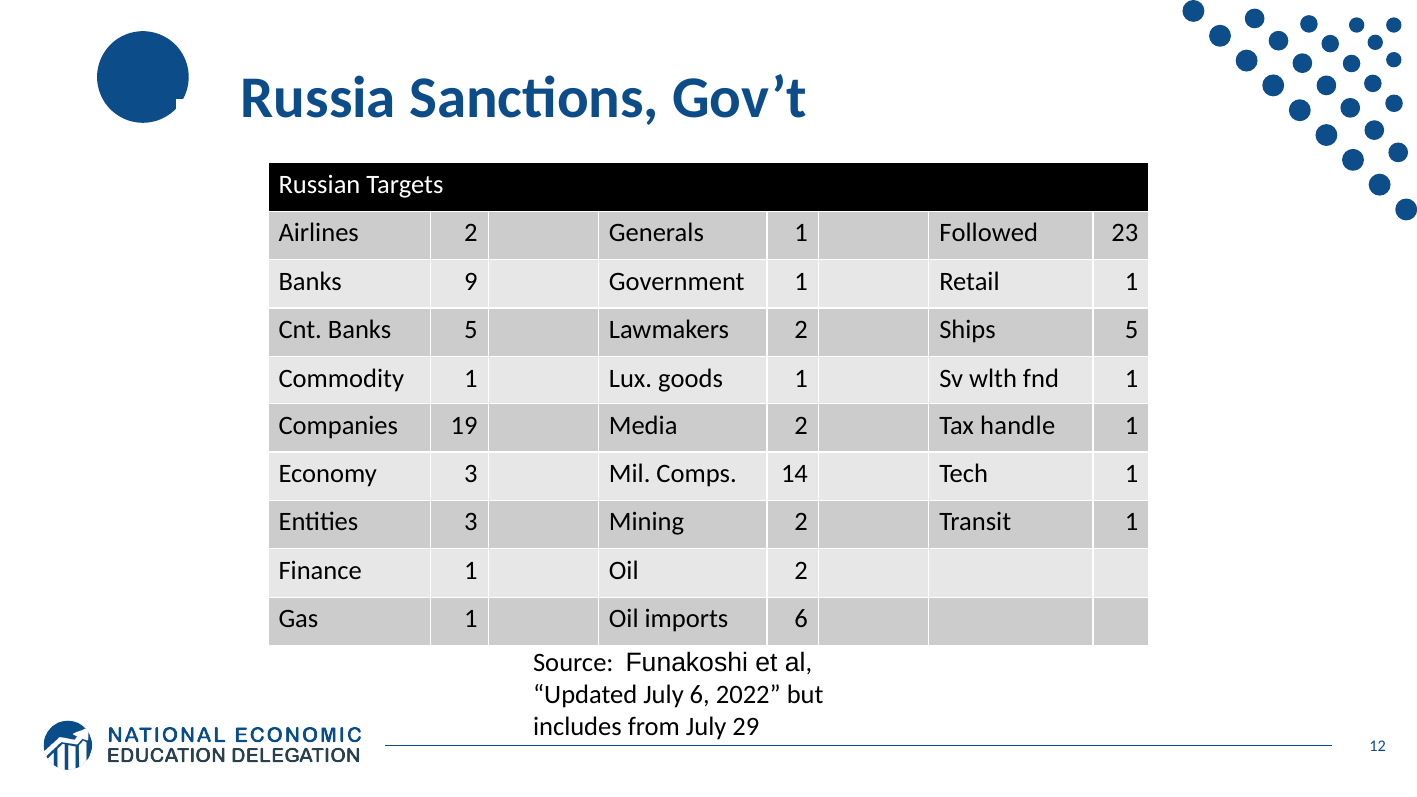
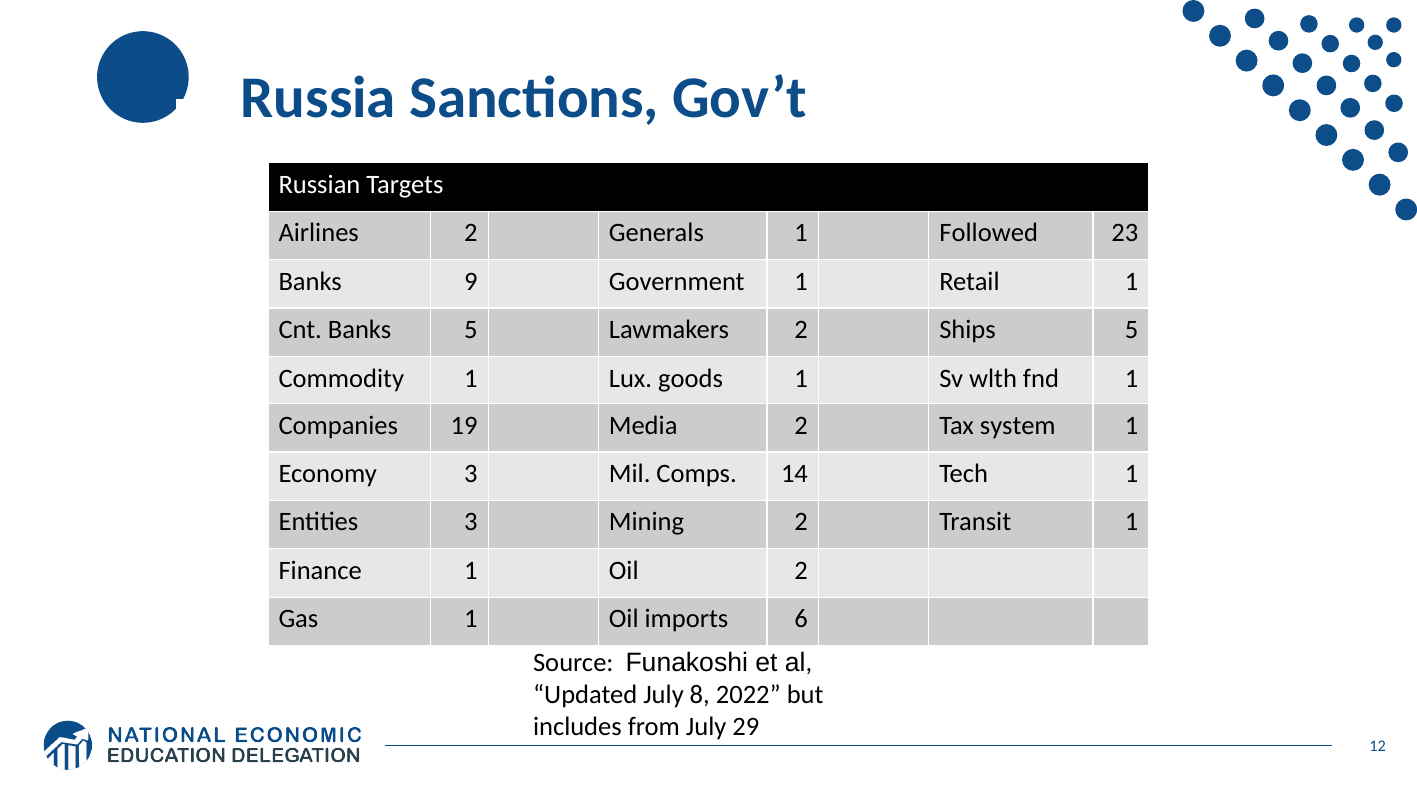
handle: handle -> system
July 6: 6 -> 8
